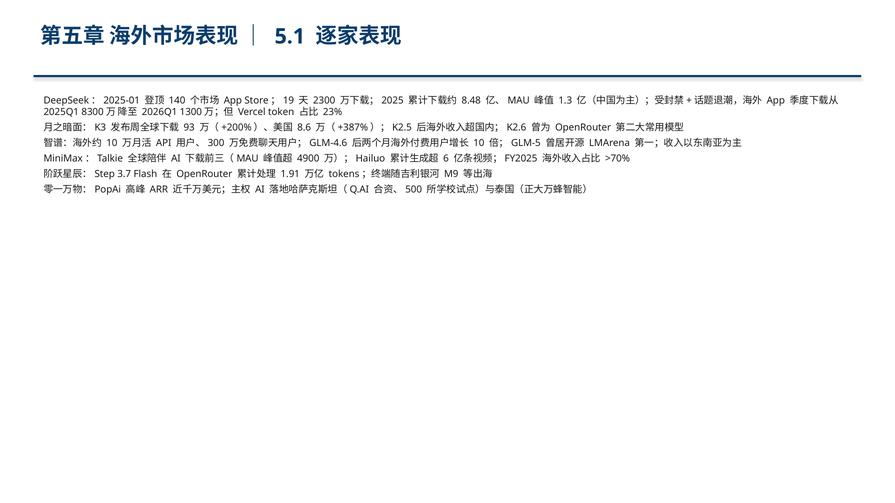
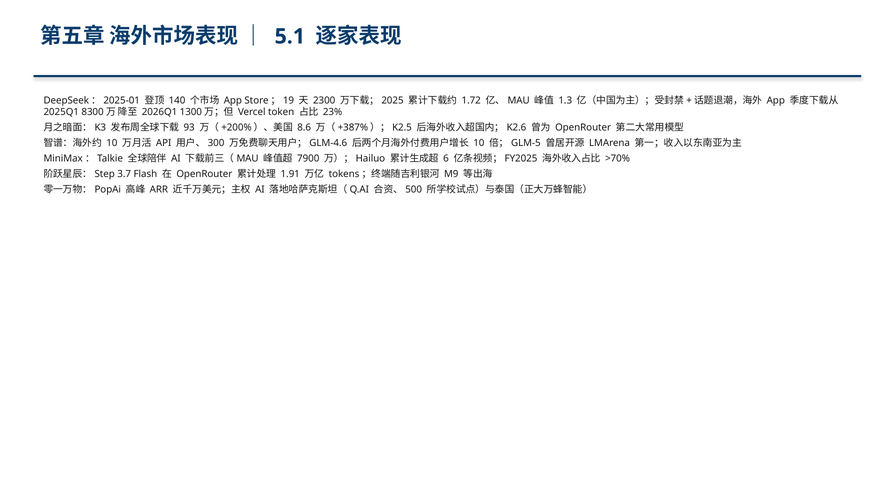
8.48: 8.48 -> 1.72
4900: 4900 -> 7900
